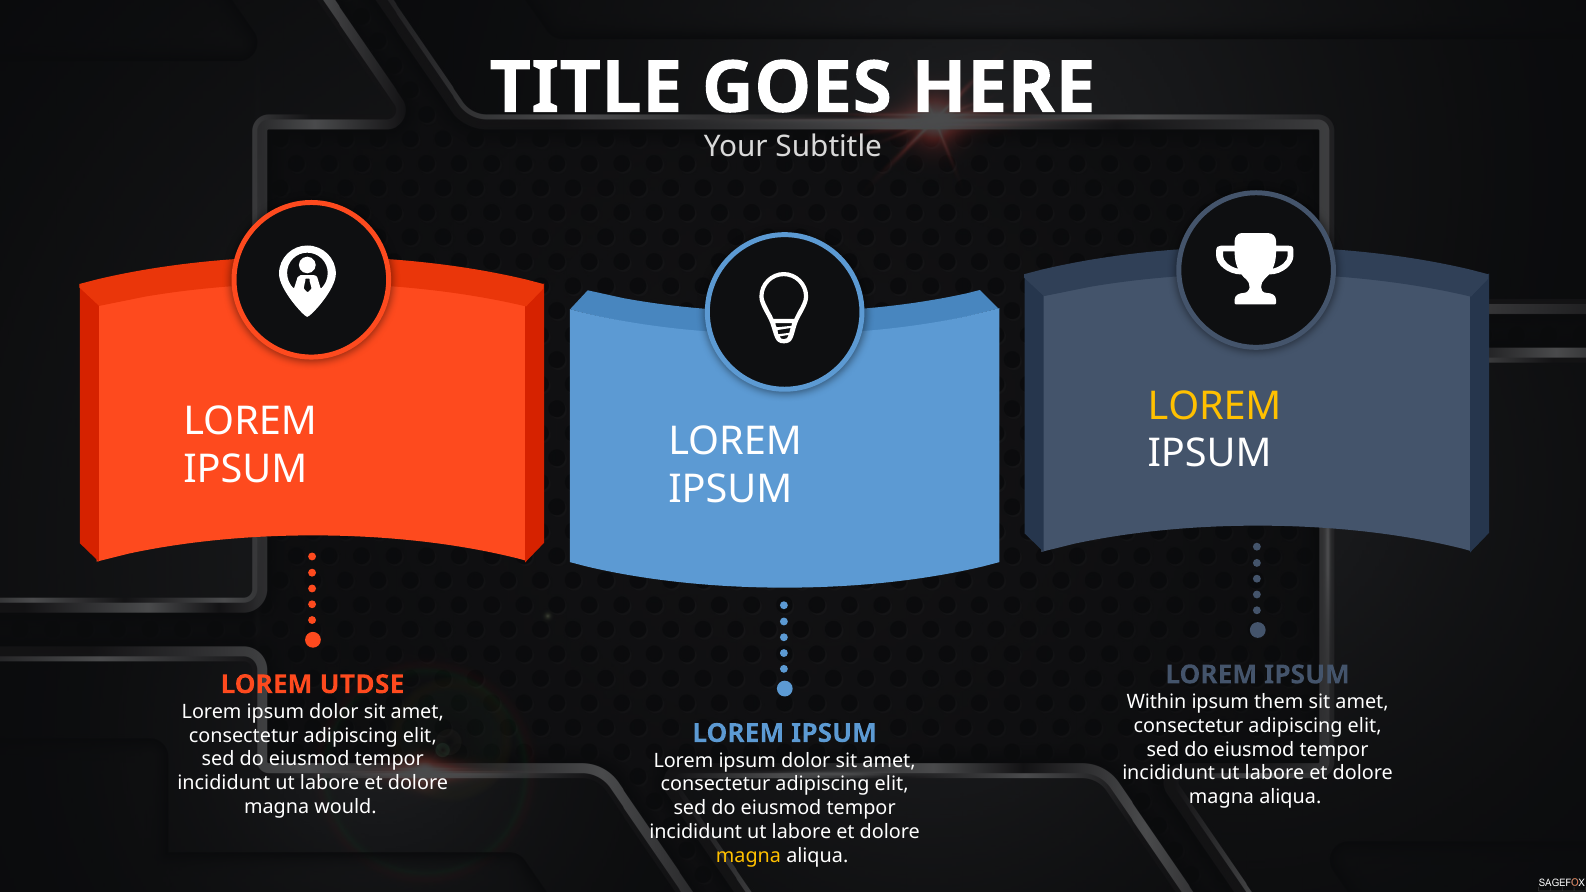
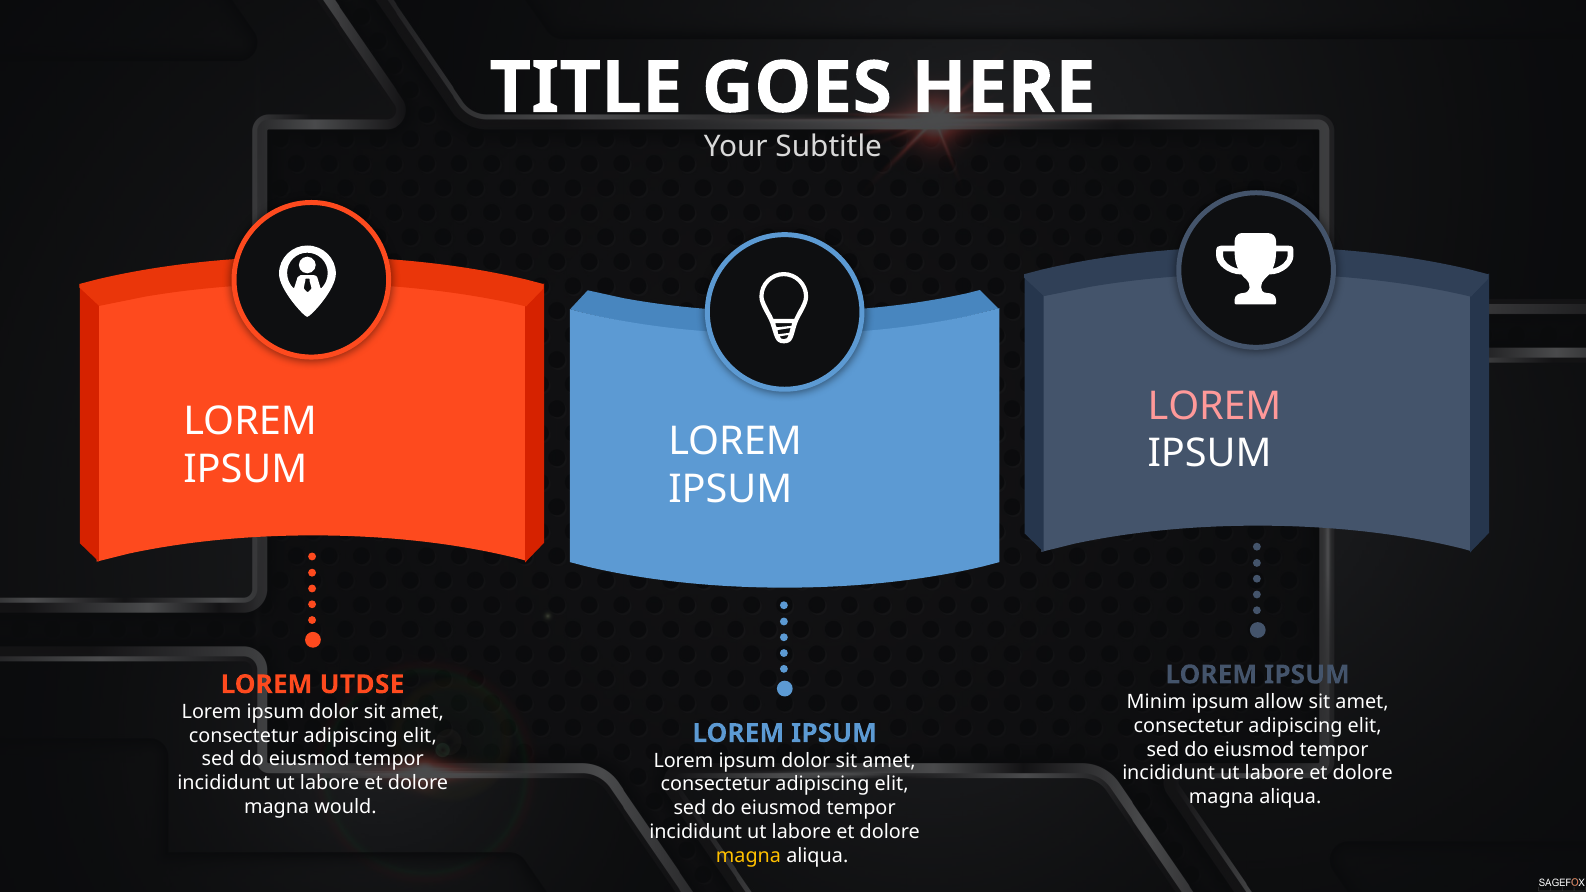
LOREM at (1215, 406) colour: yellow -> pink
Within: Within -> Minim
them: them -> allow
